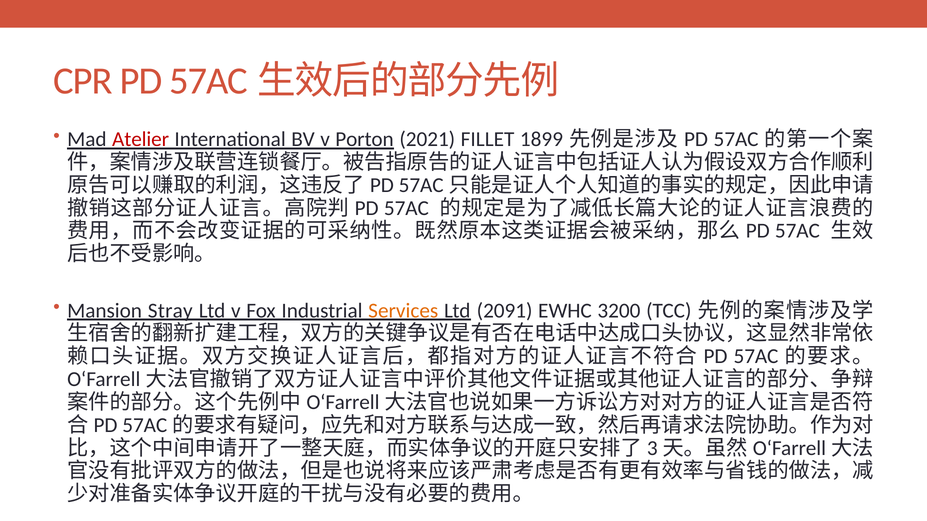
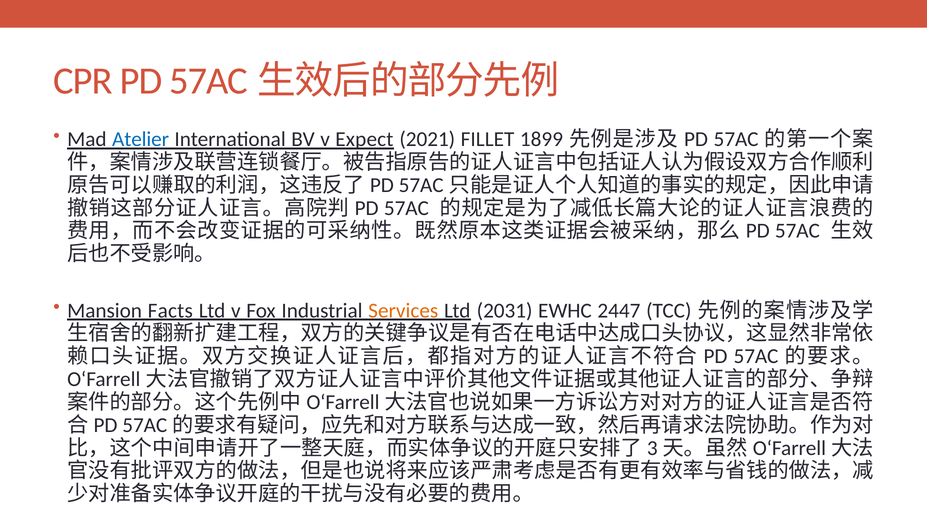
Atelier colour: red -> blue
Porton: Porton -> Expect
Stray: Stray -> Facts
2091: 2091 -> 2031
3200: 3200 -> 2447
